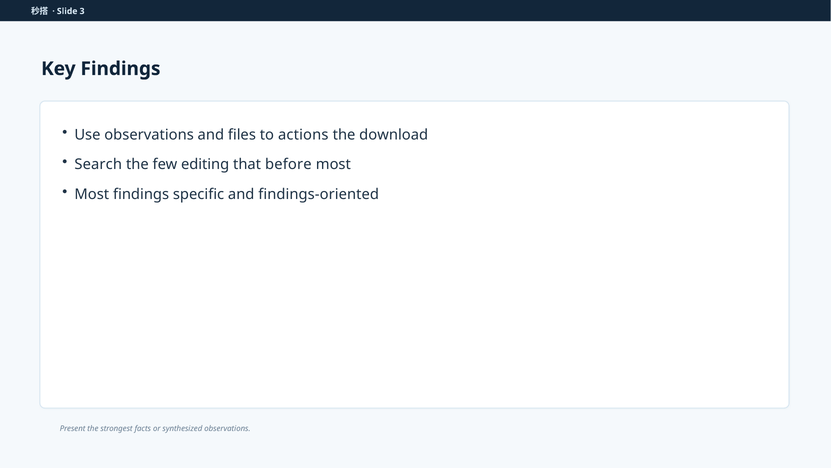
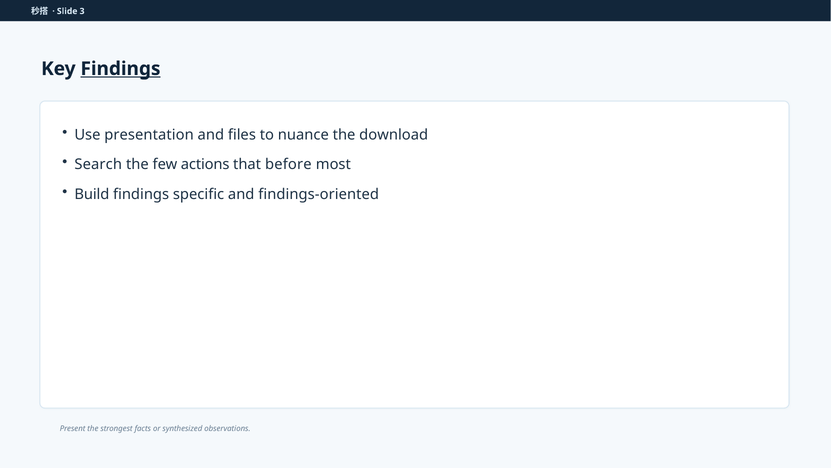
Findings at (120, 69) underline: none -> present
Use observations: observations -> presentation
actions: actions -> nuance
editing: editing -> actions
Most at (92, 194): Most -> Build
